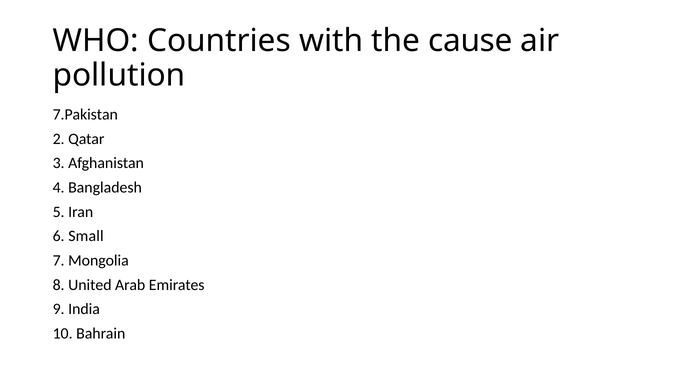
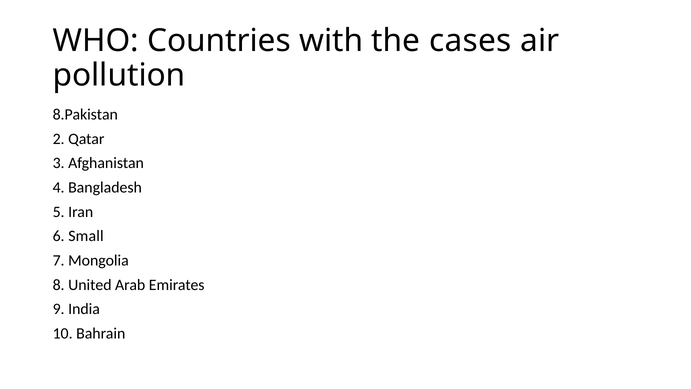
cause: cause -> cases
7.Pakistan: 7.Pakistan -> 8.Pakistan
